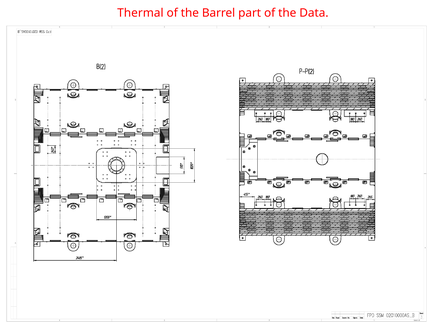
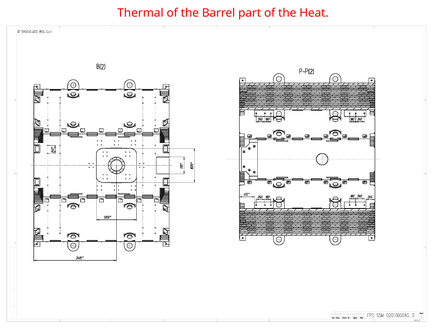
Data: Data -> Heat
